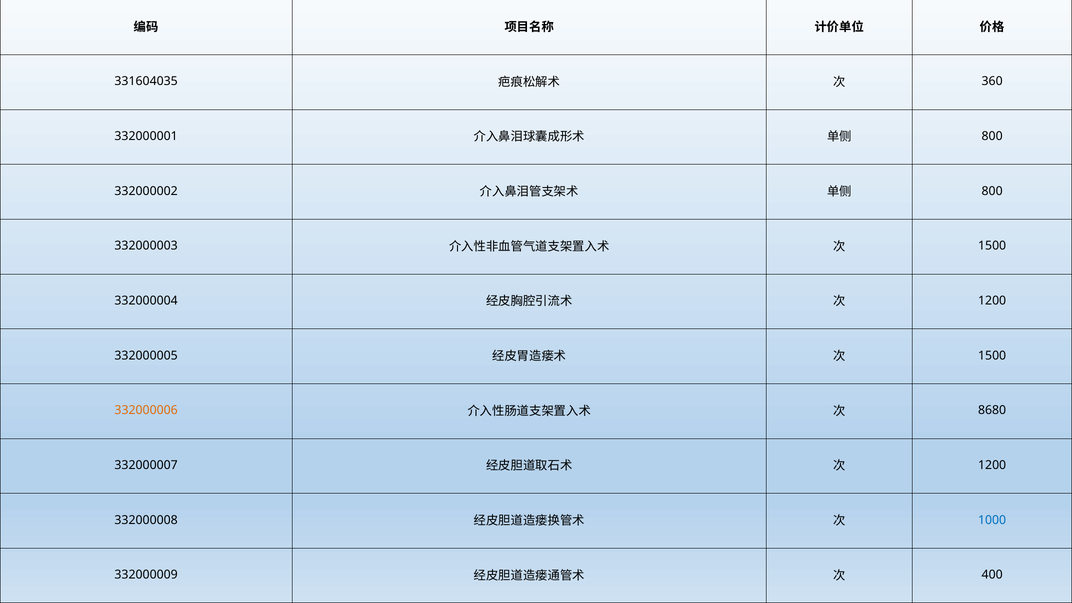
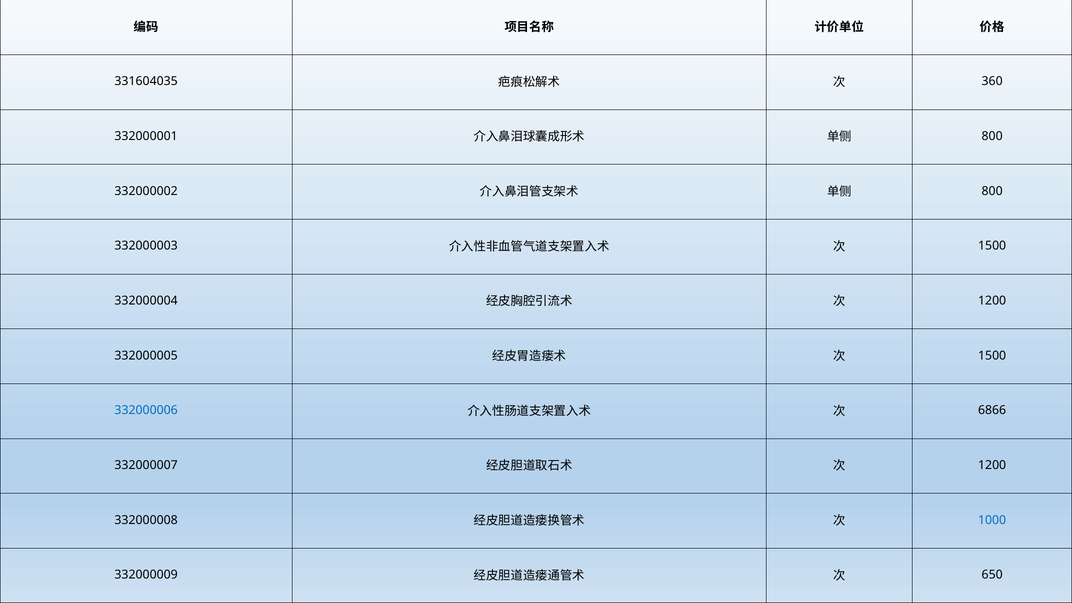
332000006 colour: orange -> blue
8680: 8680 -> 6866
400: 400 -> 650
